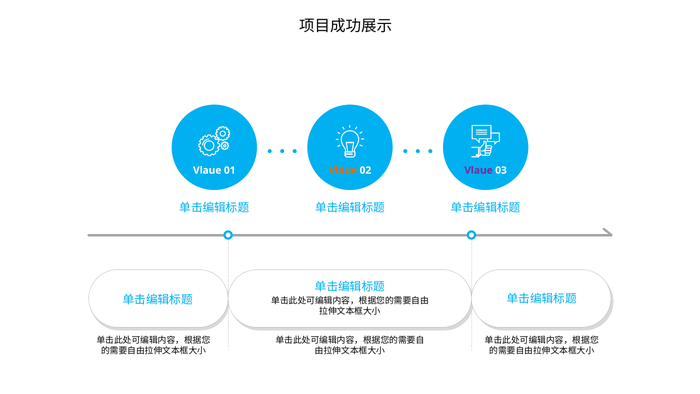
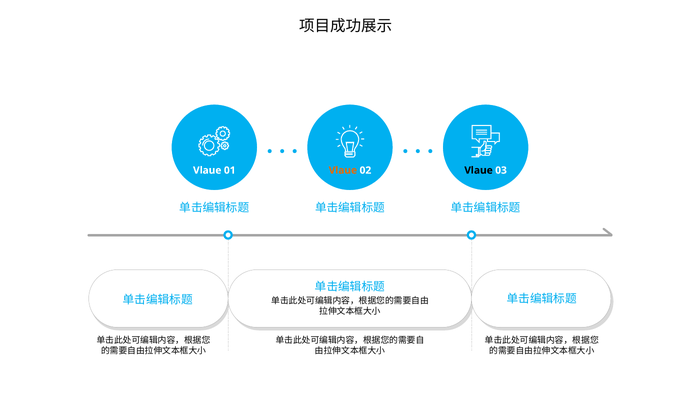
Vlaue at (479, 170) colour: purple -> black
